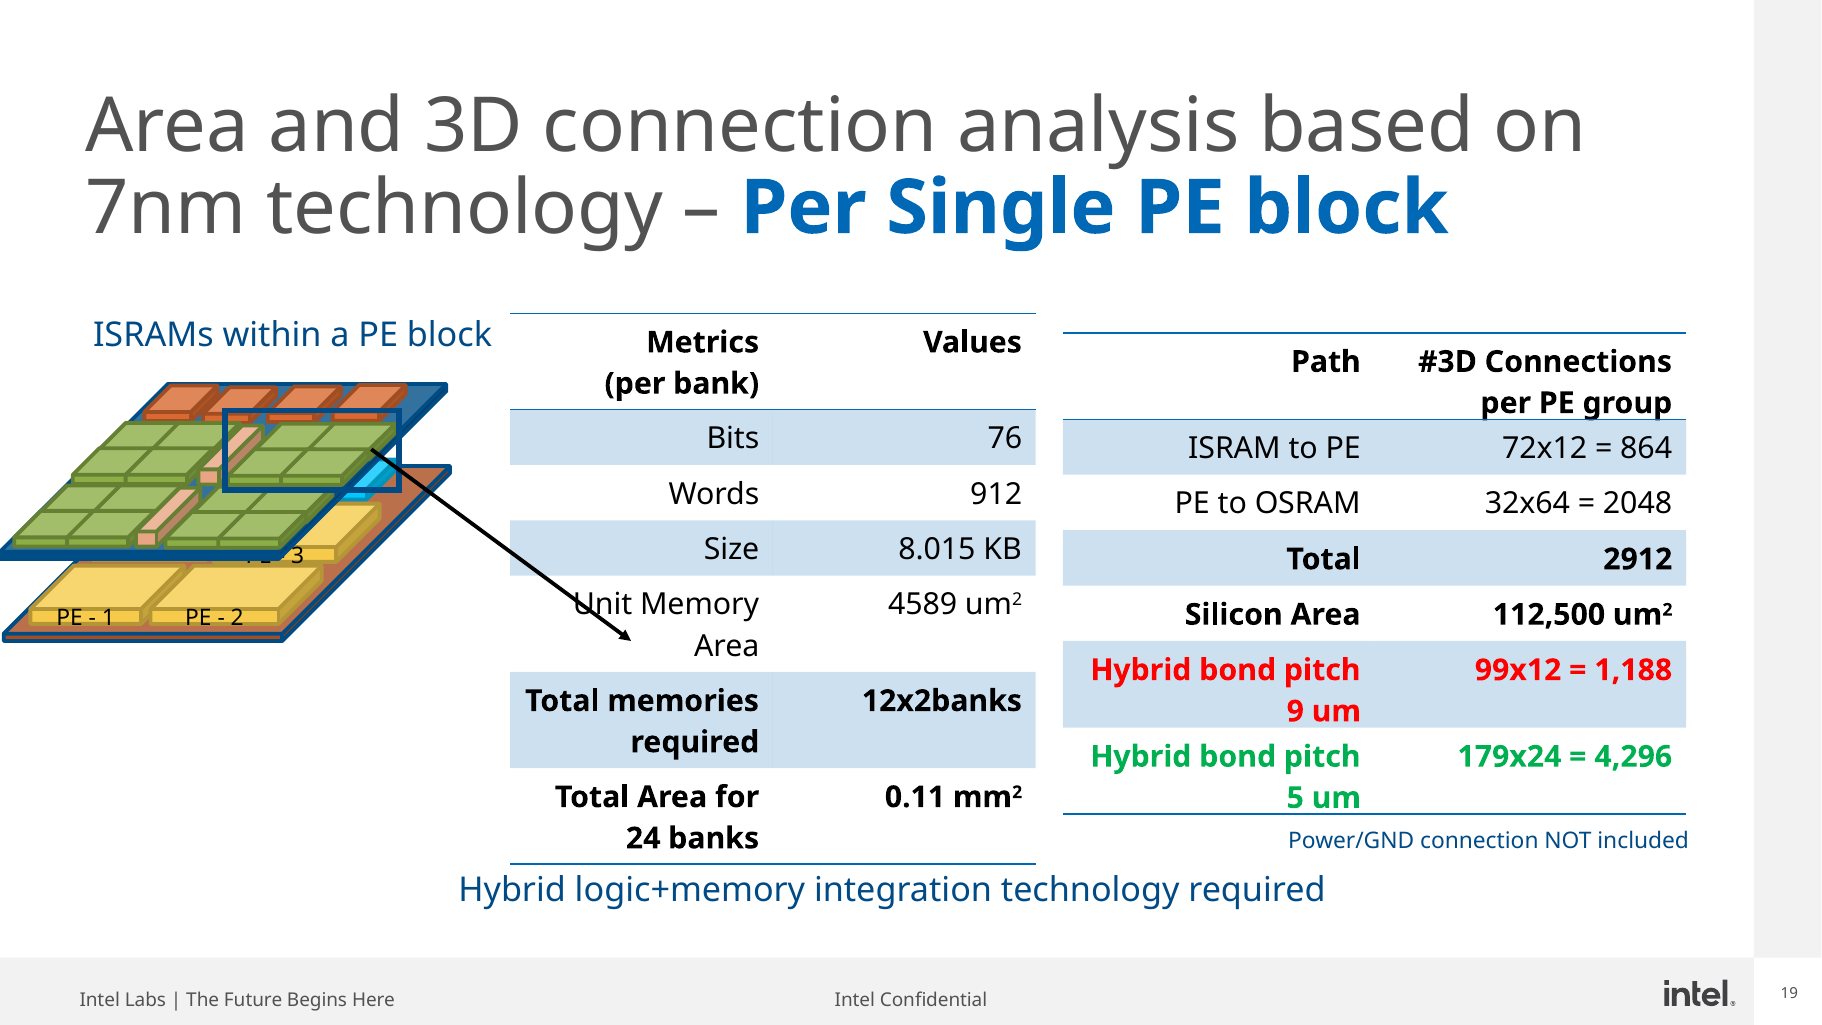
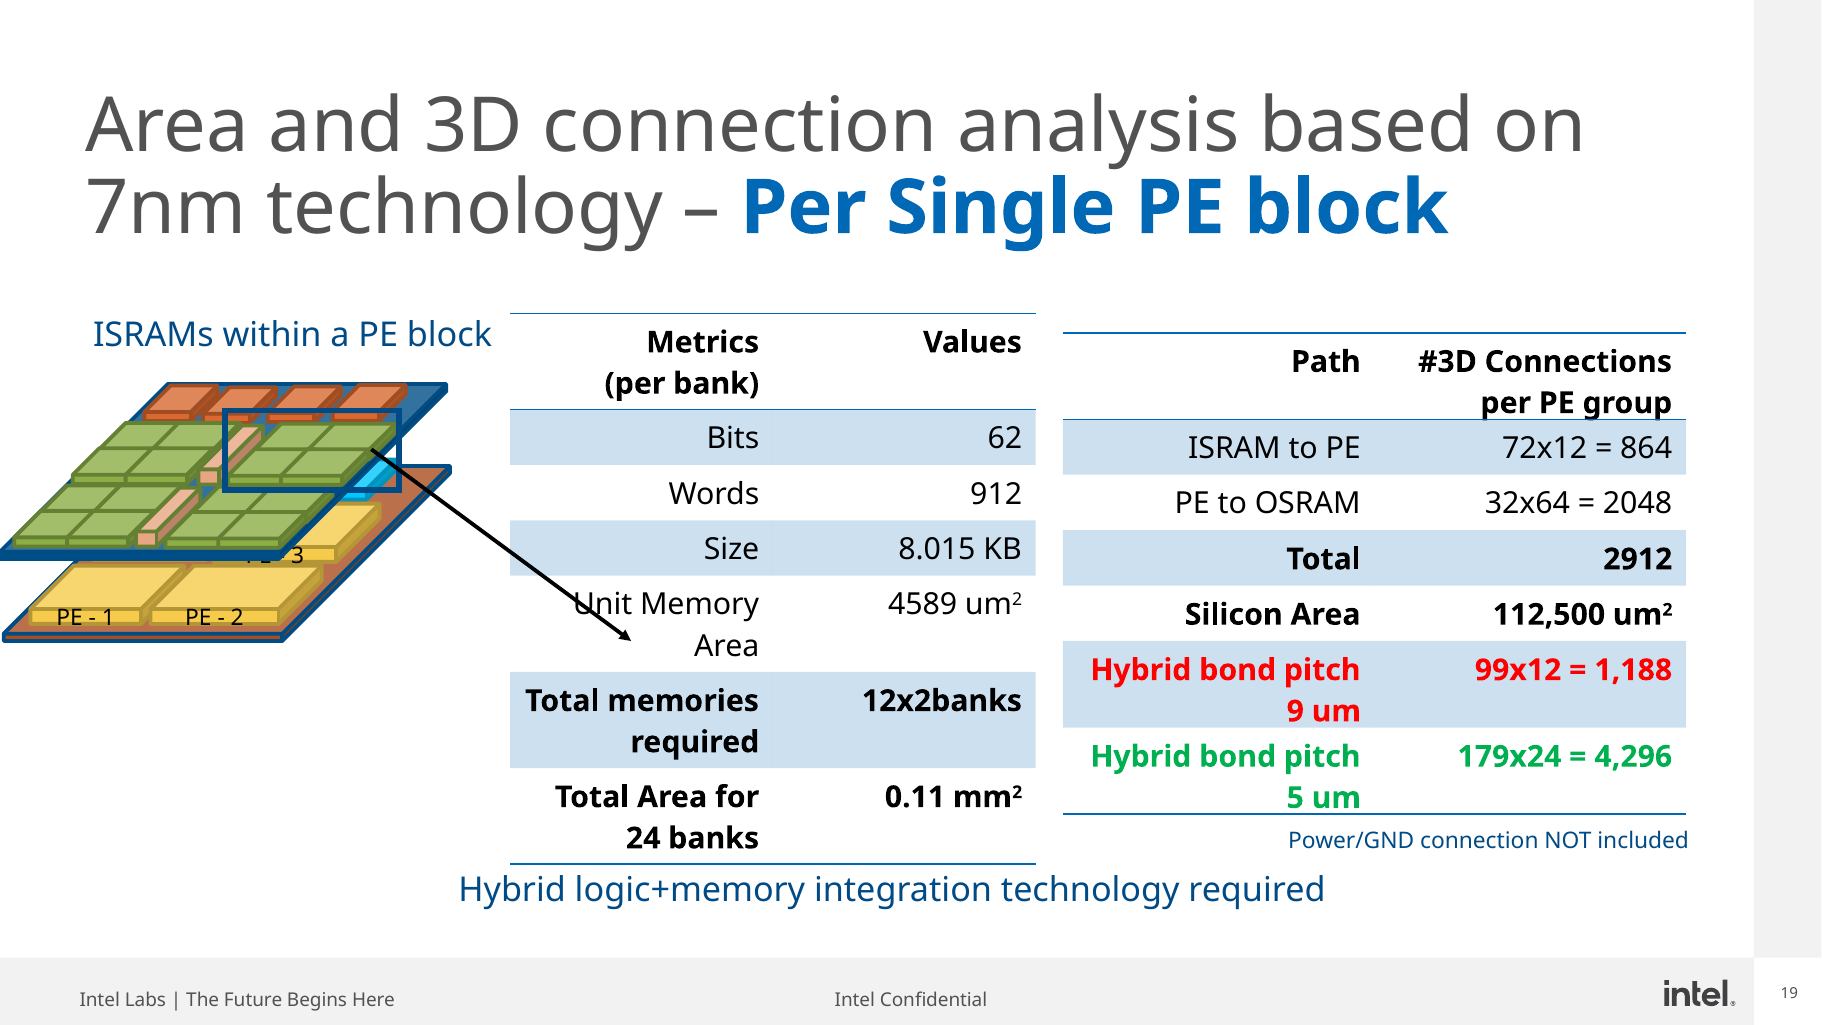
76: 76 -> 62
